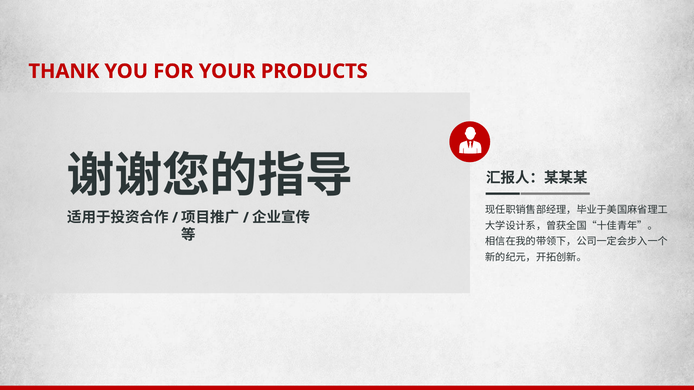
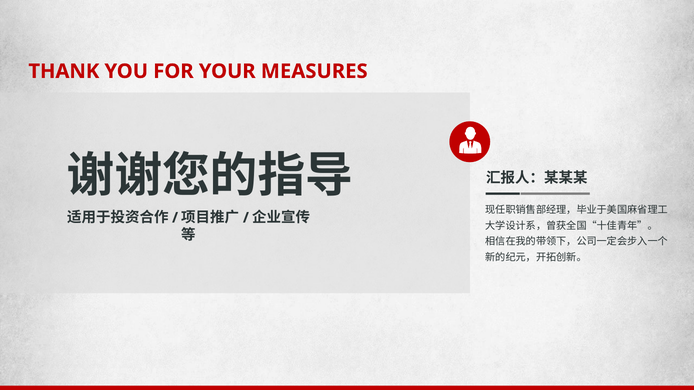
PRODUCTS: PRODUCTS -> MEASURES
